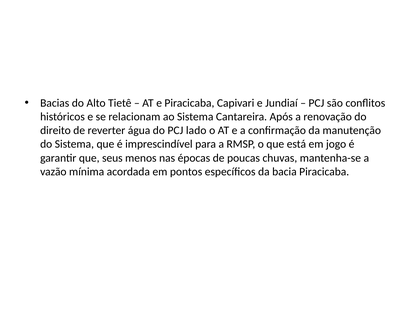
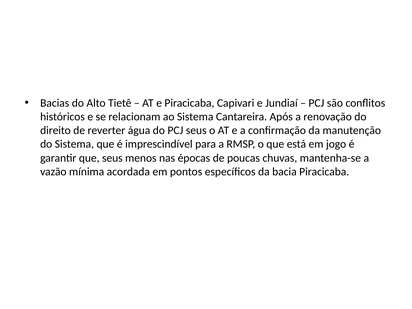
PCJ lado: lado -> seus
